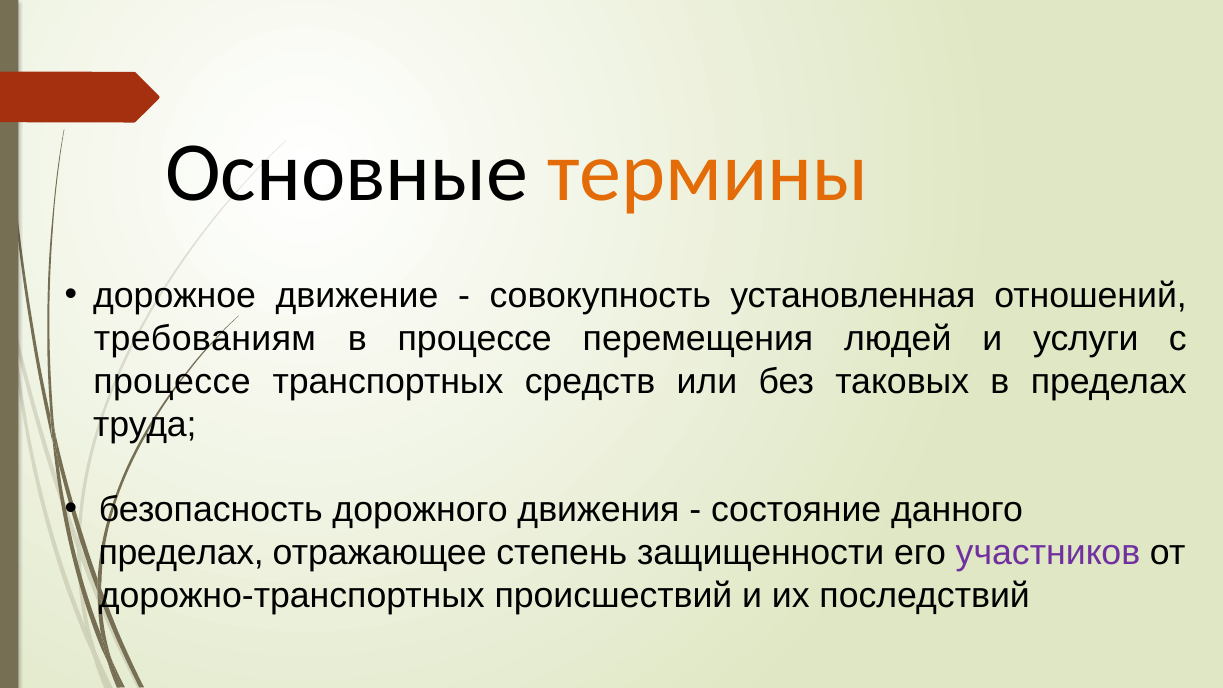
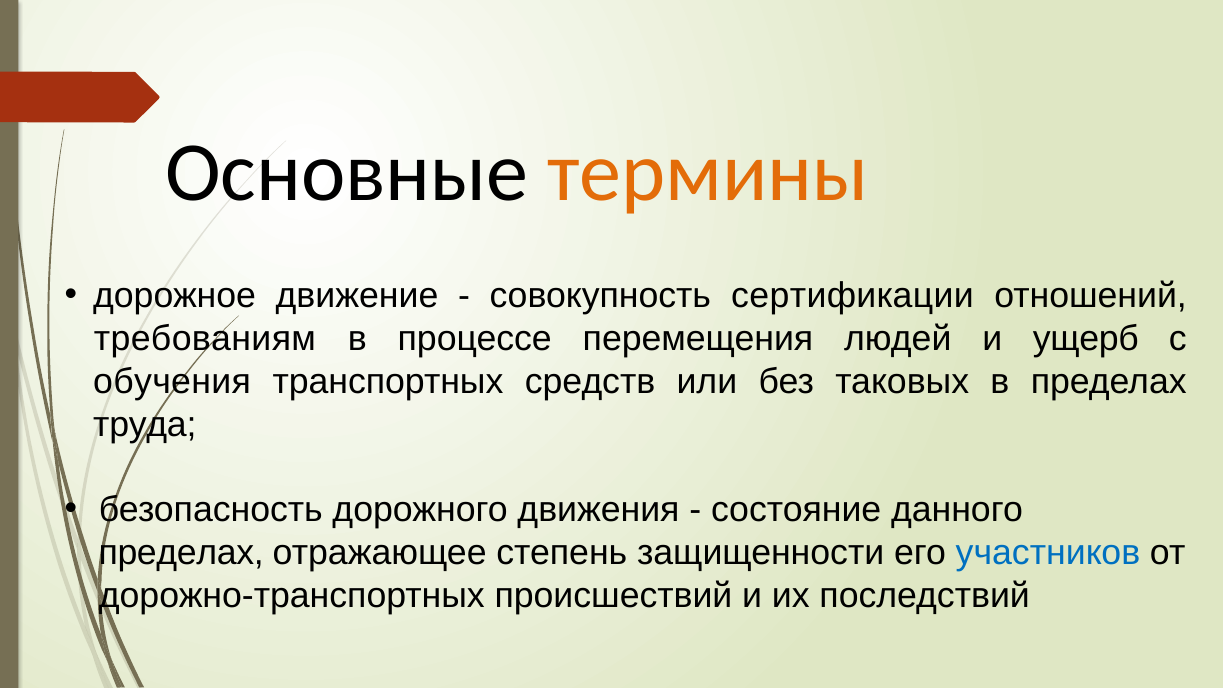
установленная: установленная -> сертификации
услуги: услуги -> ущерб
процессе at (172, 381): процессе -> обучения
участников colour: purple -> blue
